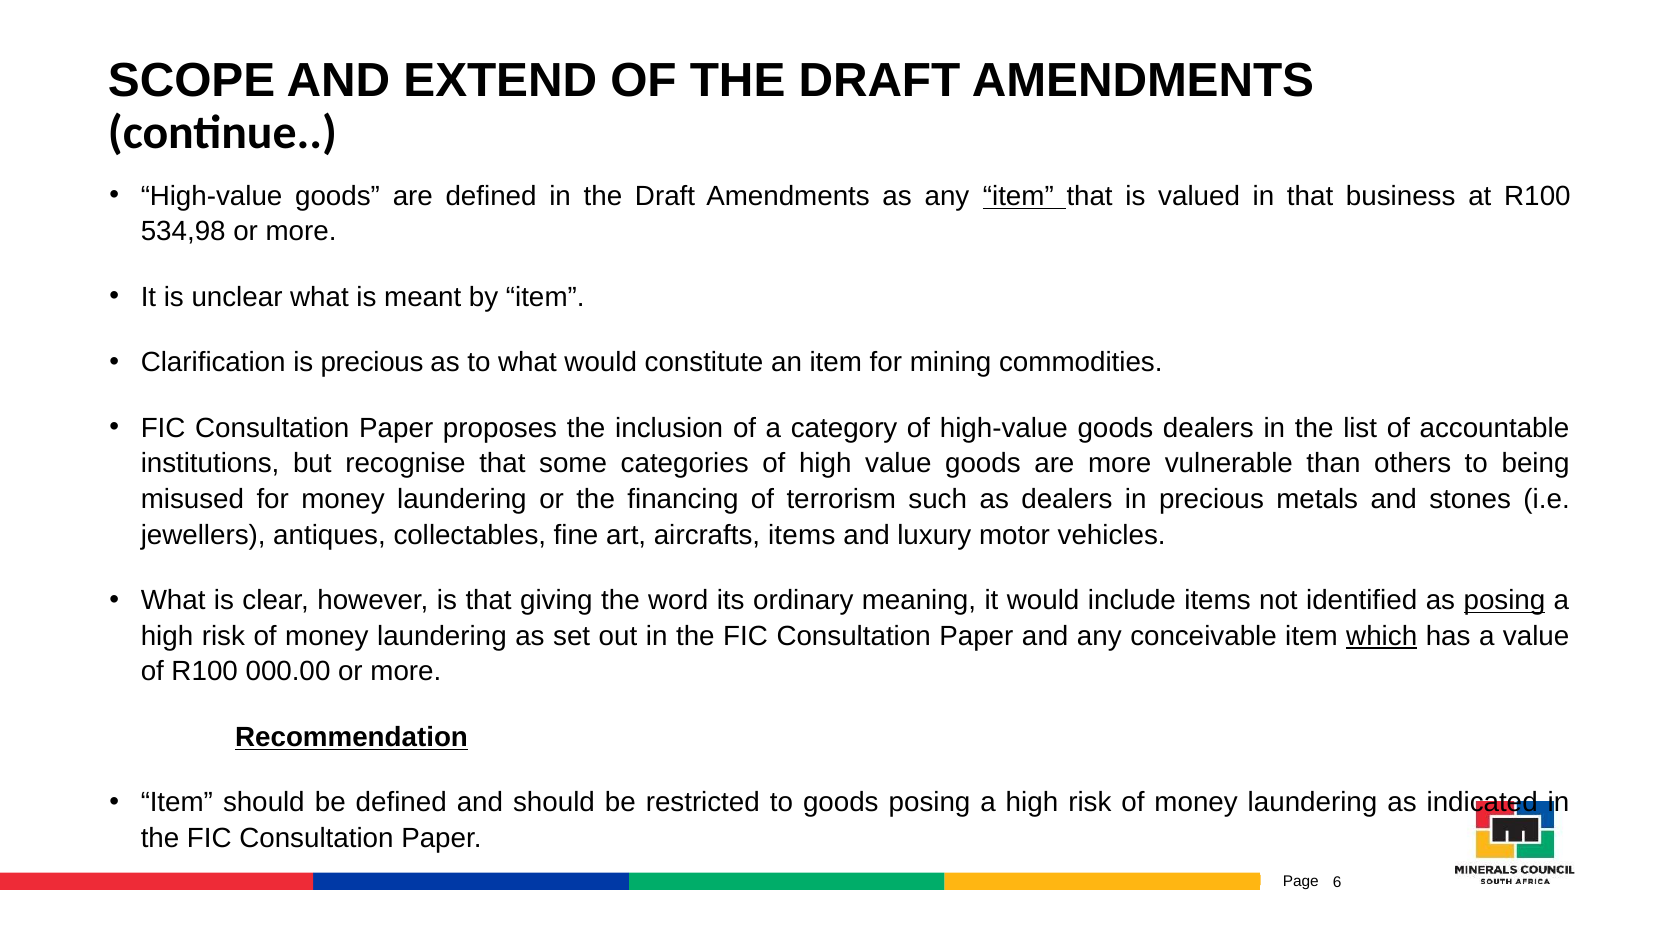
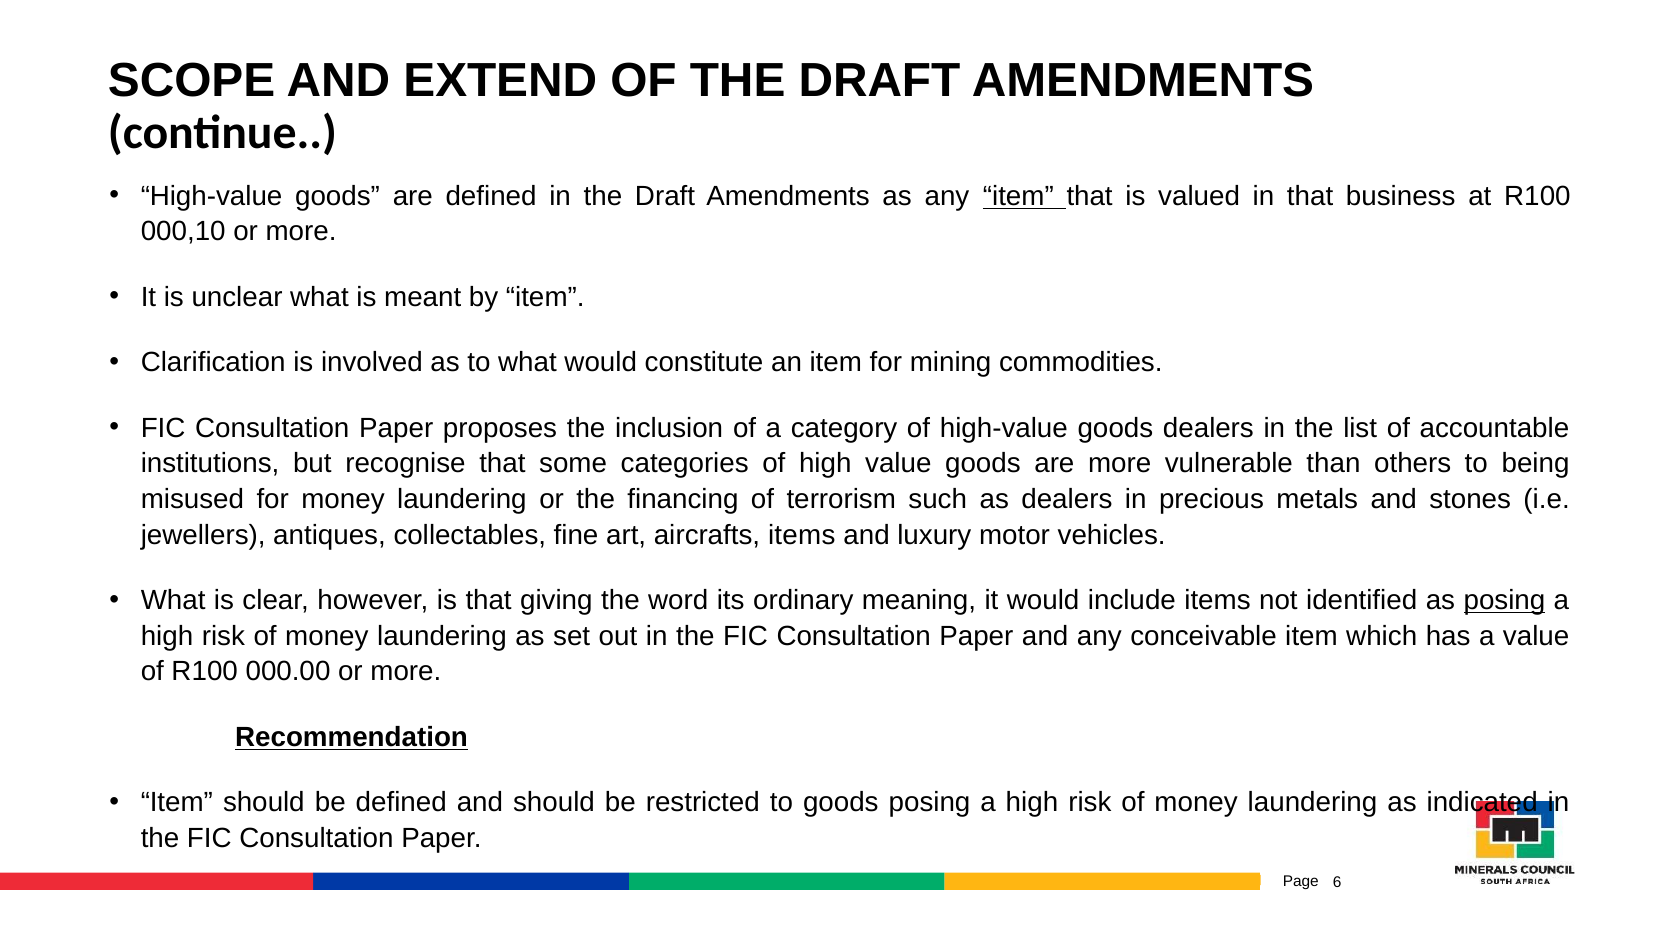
534,98: 534,98 -> 000,10
is precious: precious -> involved
which underline: present -> none
